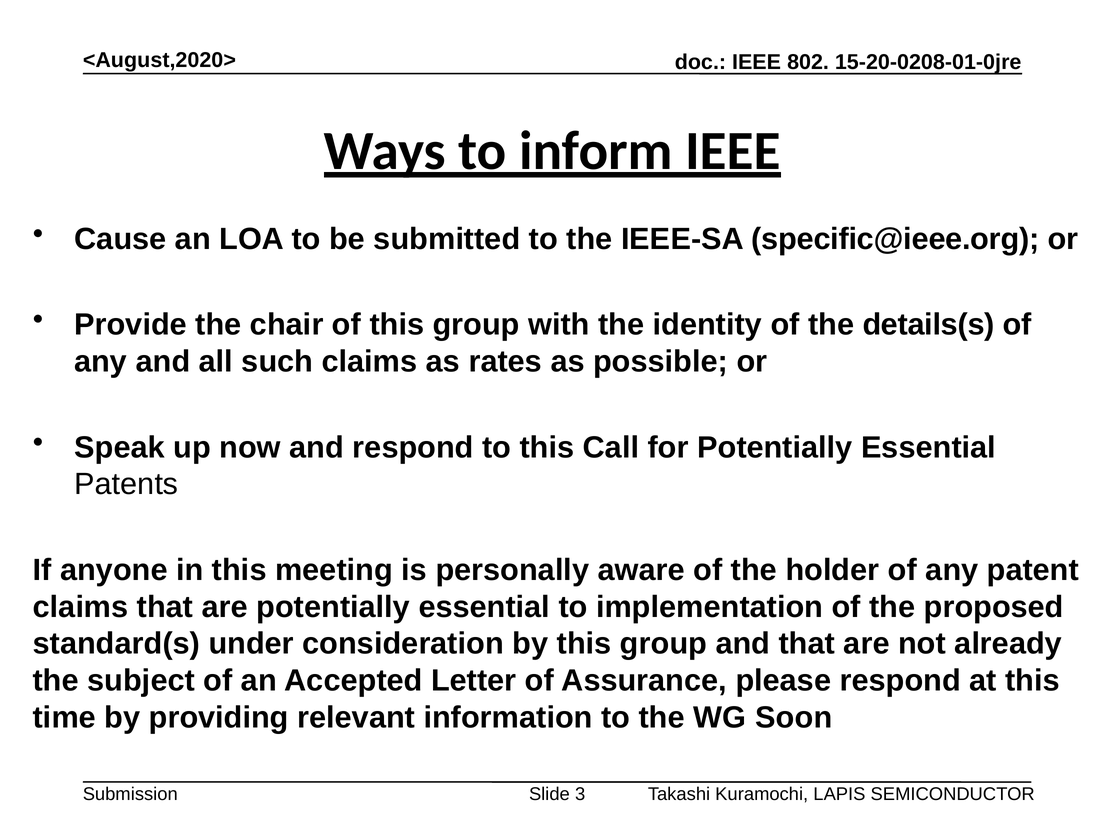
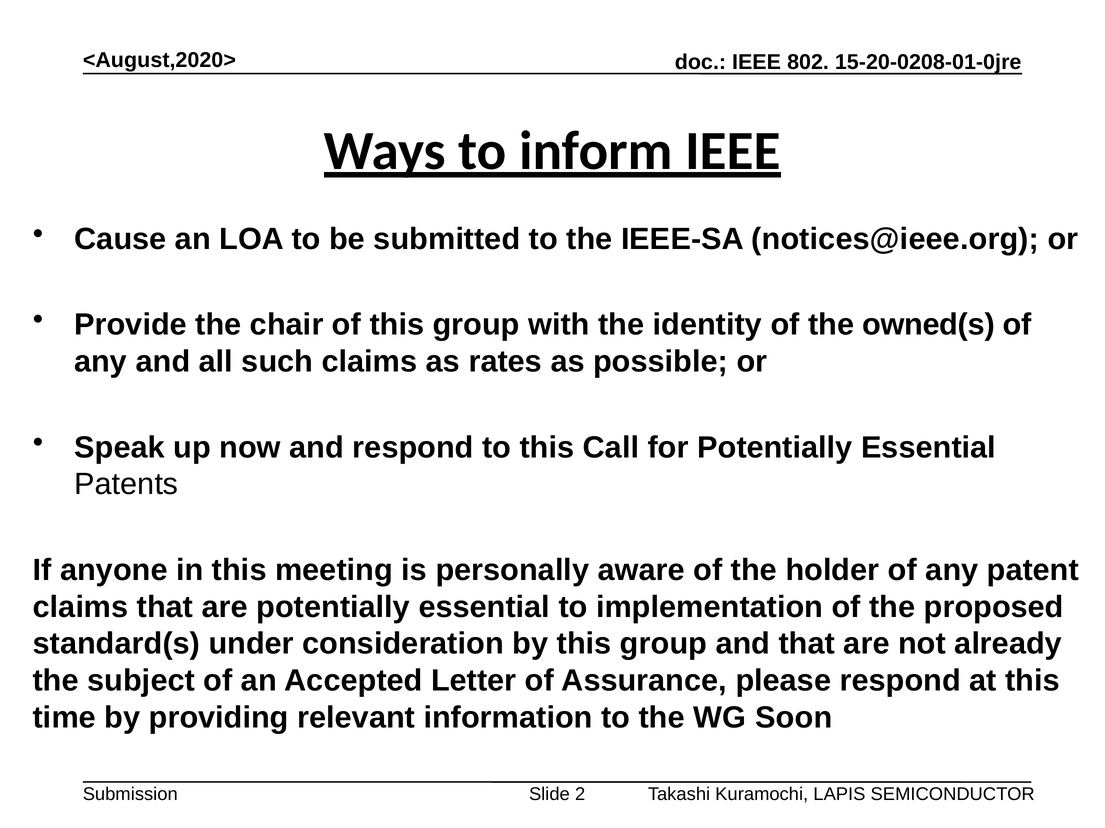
specific@ieee.org: specific@ieee.org -> notices@ieee.org
details(s: details(s -> owned(s
3: 3 -> 2
